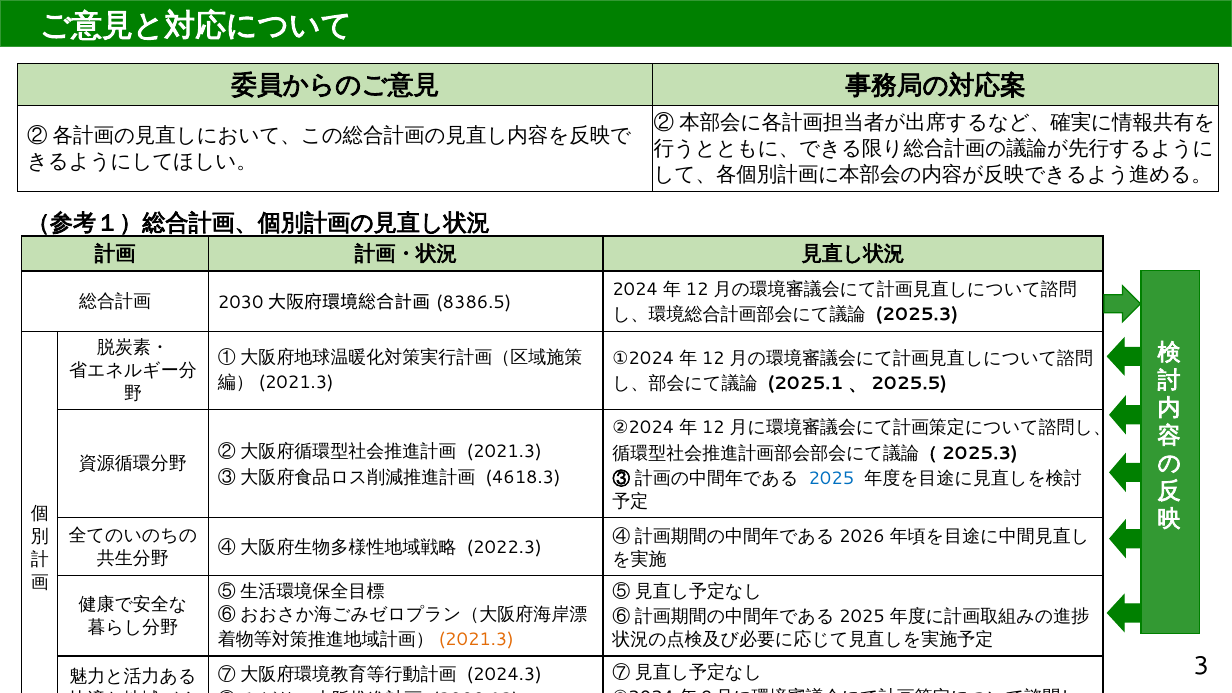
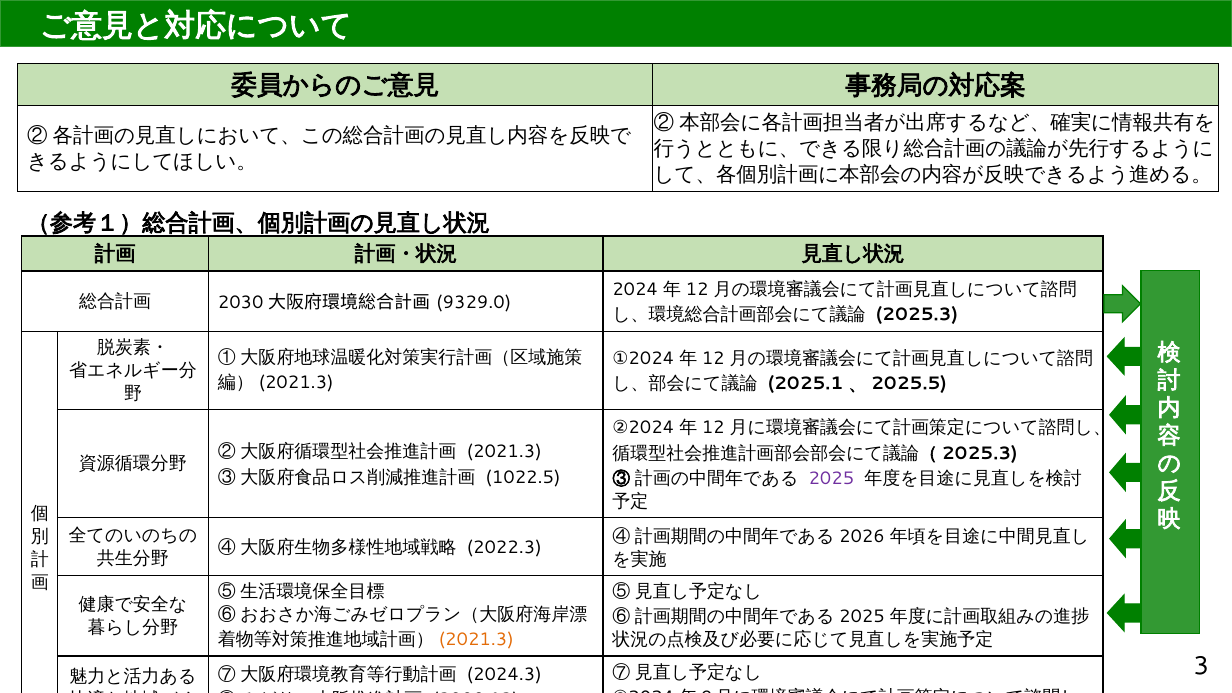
8386.5: 8386.5 -> 9329.0
4618.3: 4618.3 -> 1022.5
2025 at (831, 479) colour: blue -> purple
